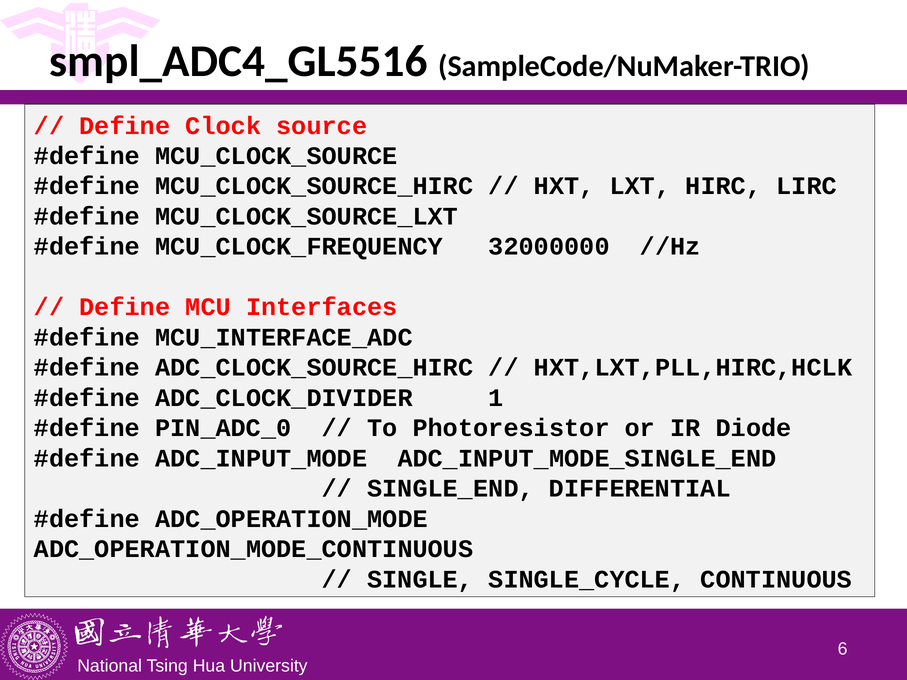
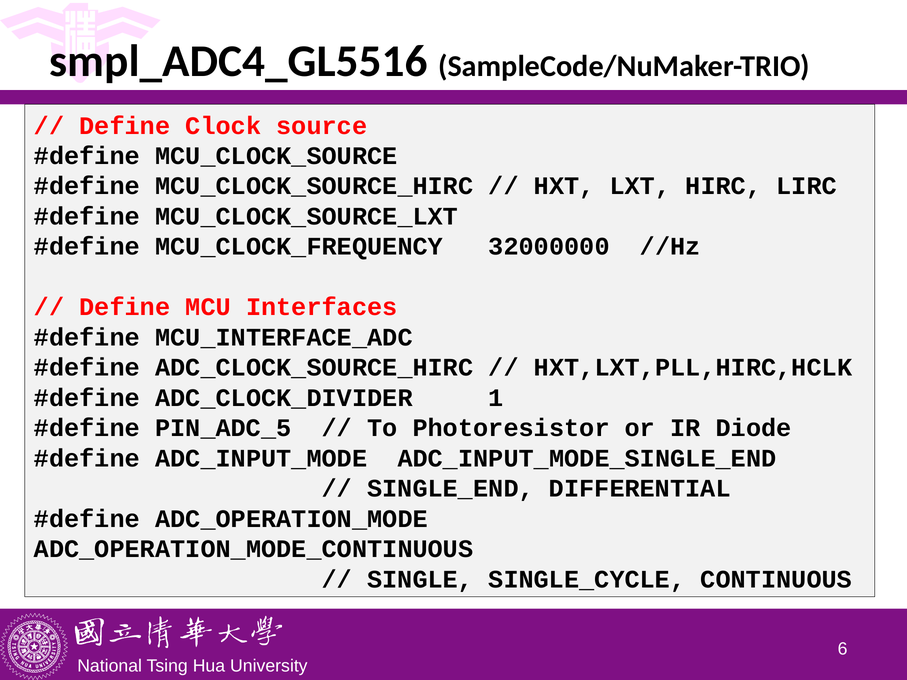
PIN_ADC_0: PIN_ADC_0 -> PIN_ADC_5
